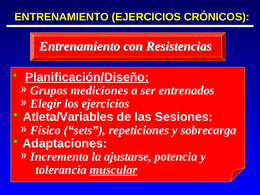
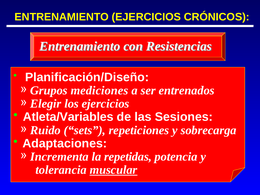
Planificación/Diseño underline: present -> none
Físico: Físico -> Ruido
ajustarse: ajustarse -> repetidas
